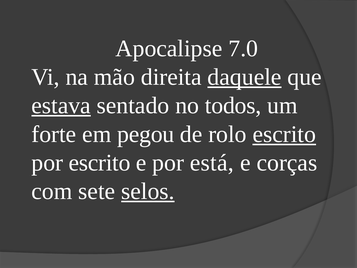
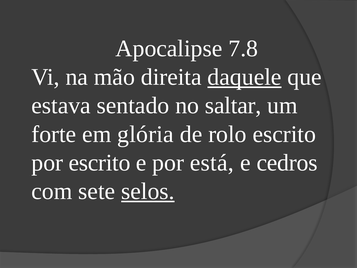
7.0: 7.0 -> 7.8
estava underline: present -> none
todos: todos -> saltar
pegou: pegou -> glória
escrito at (284, 134) underline: present -> none
corças: corças -> cedros
